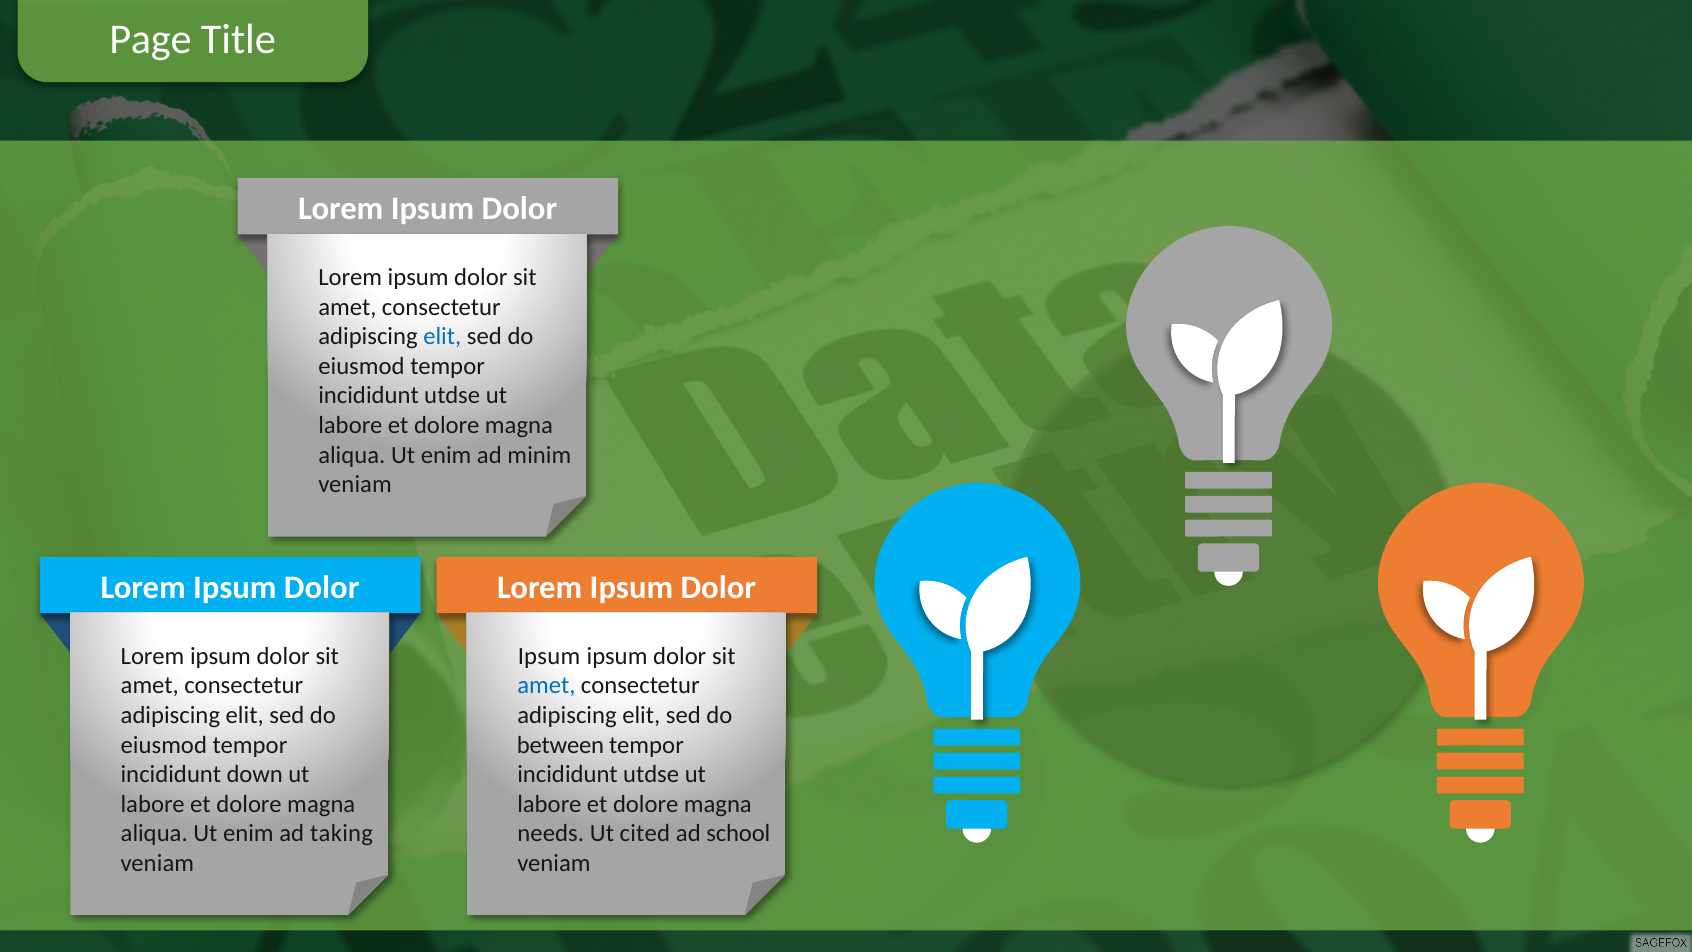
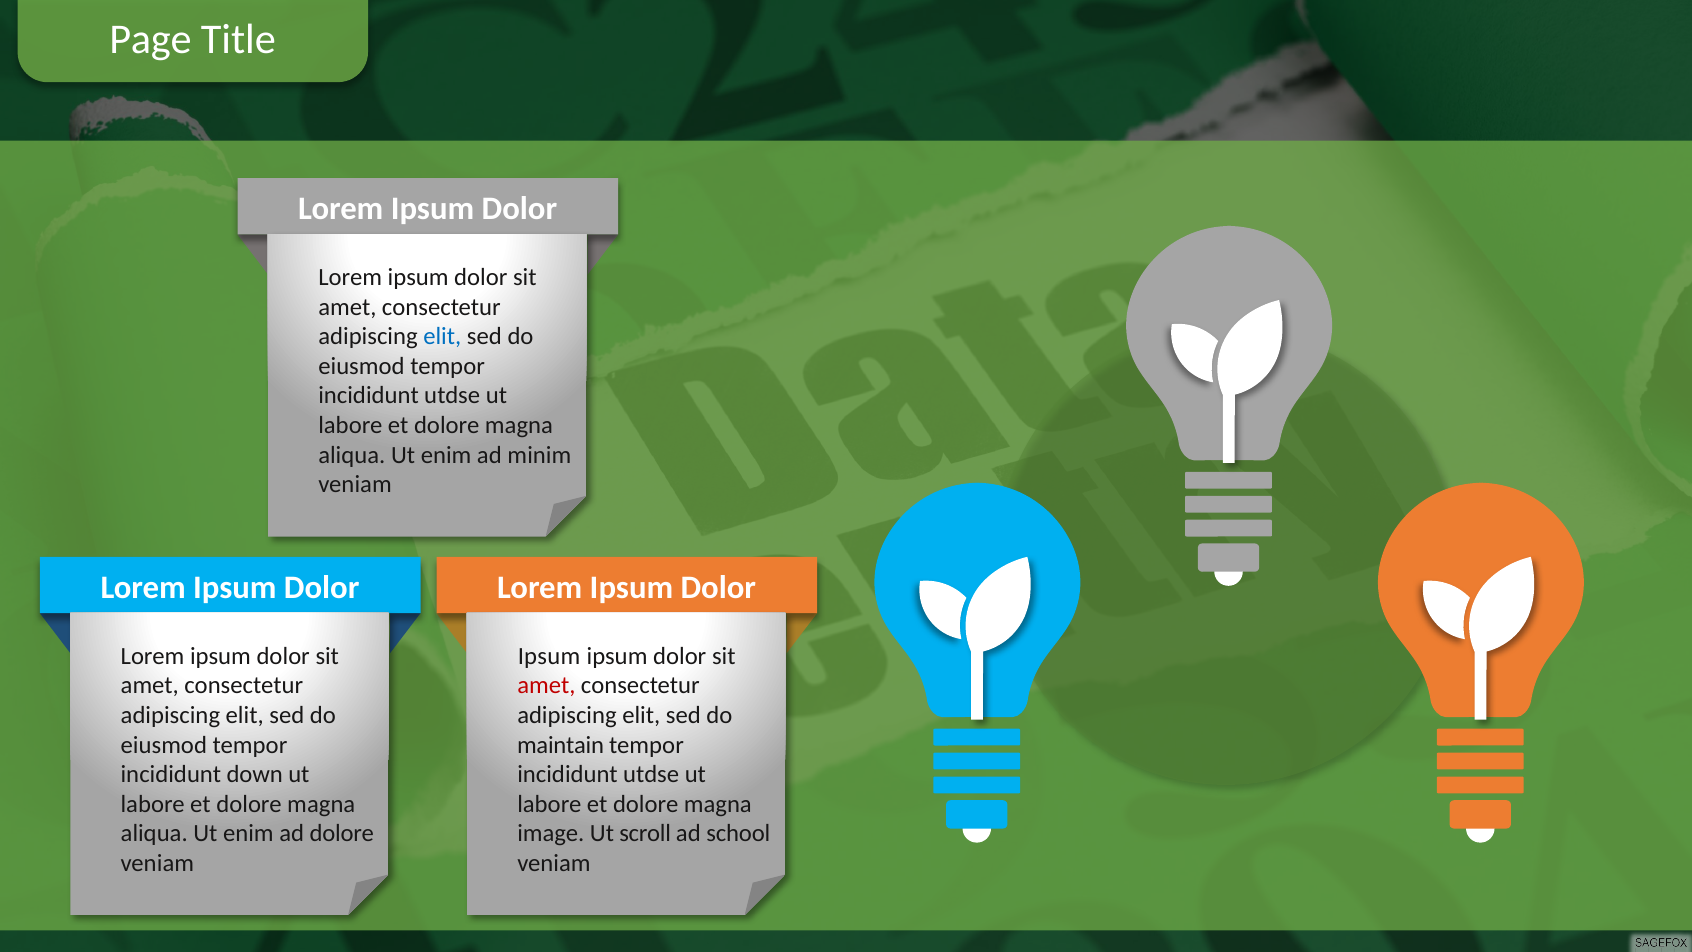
amet at (546, 685) colour: blue -> red
between: between -> maintain
ad taking: taking -> dolore
needs: needs -> image
cited: cited -> scroll
